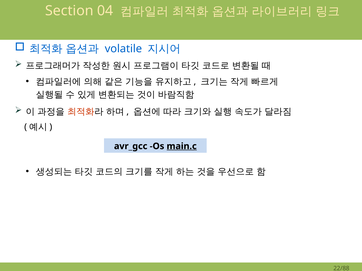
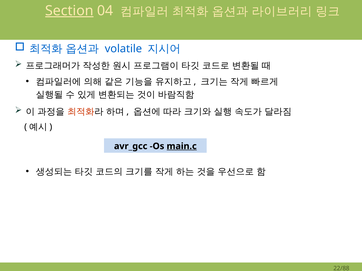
Section underline: none -> present
